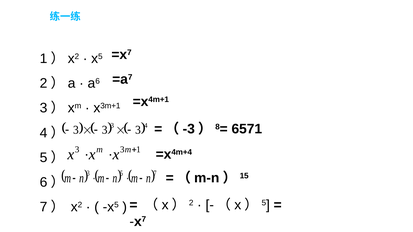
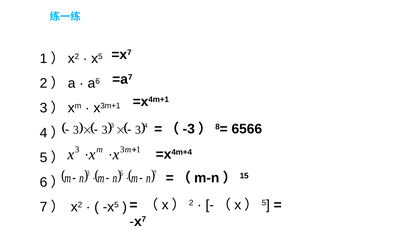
6571: 6571 -> 6566
